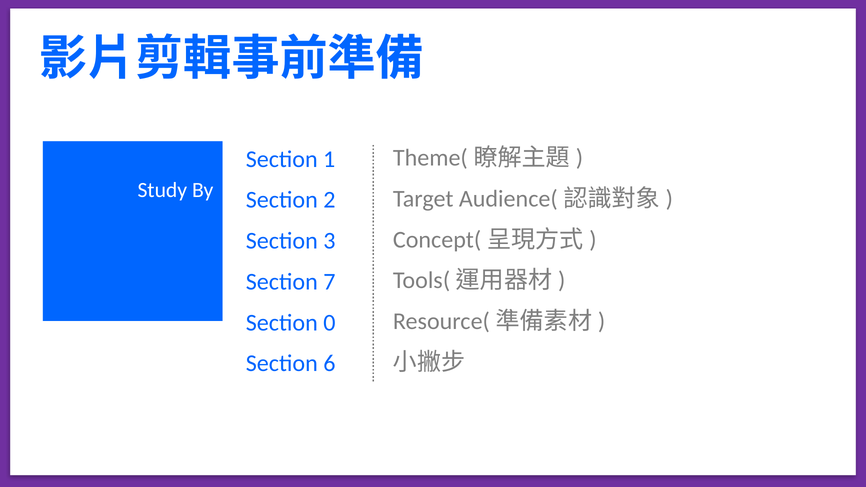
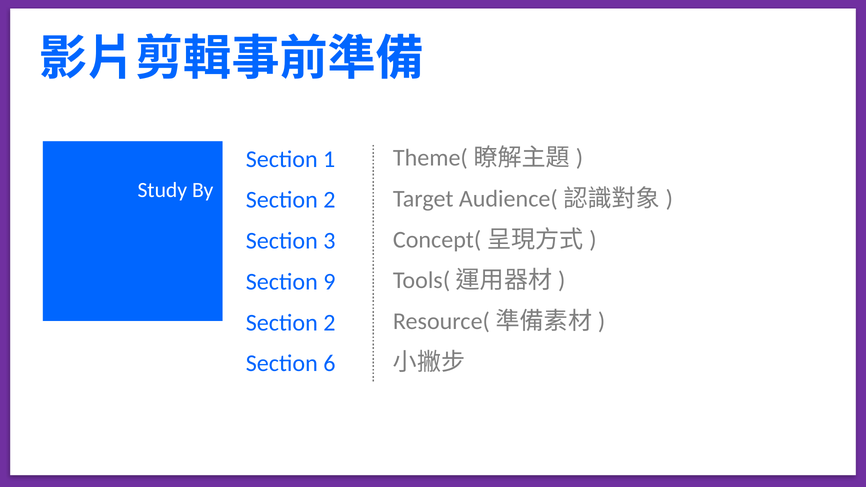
7: 7 -> 9
0 at (329, 323): 0 -> 2
